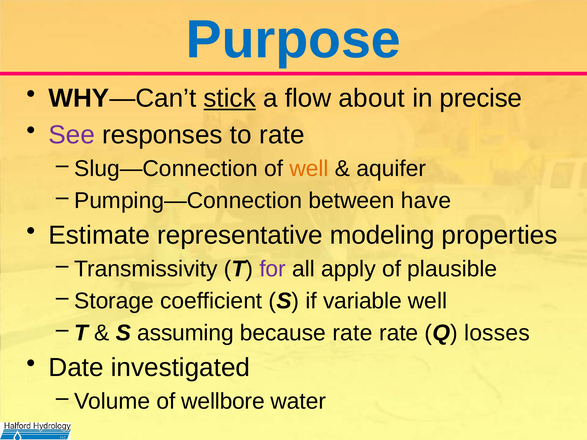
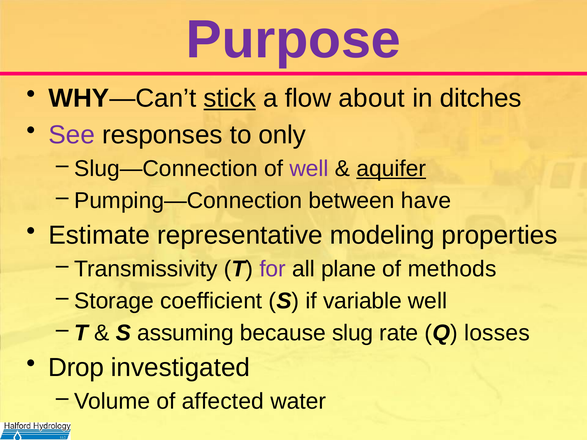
Purpose colour: blue -> purple
precise: precise -> ditches
to rate: rate -> only
well at (309, 169) colour: orange -> purple
aquifer underline: none -> present
apply: apply -> plane
plausible: plausible -> methods
because rate: rate -> slug
Date: Date -> Drop
wellbore: wellbore -> affected
